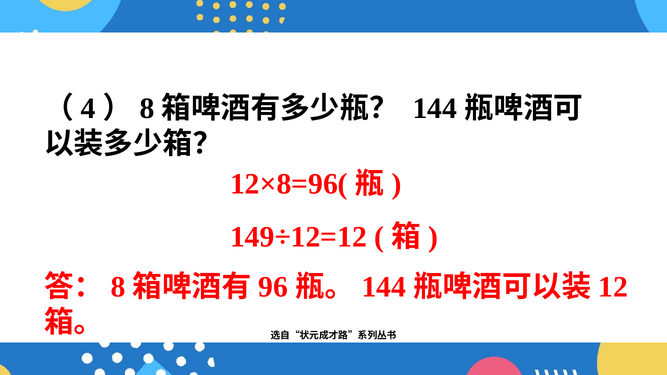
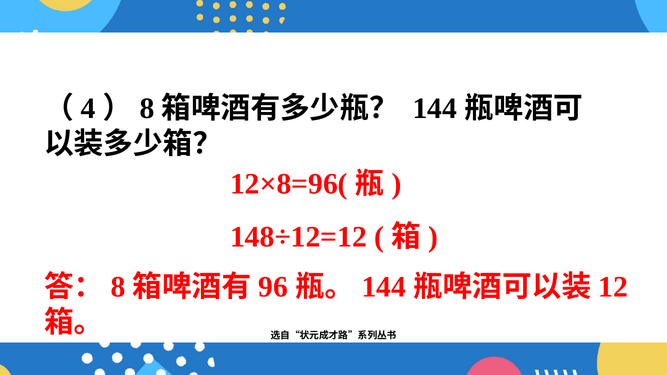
149÷12=12: 149÷12=12 -> 148÷12=12
